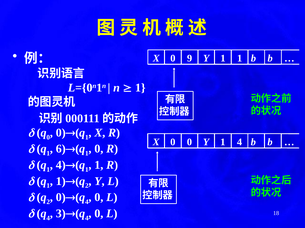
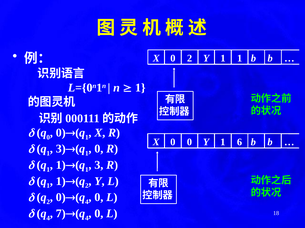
0 9: 9 -> 2
1 4: 4 -> 6
6 at (61, 149): 6 -> 3
4 at (61, 166): 4 -> 1
1 at (99, 166): 1 -> 3
3: 3 -> 7
